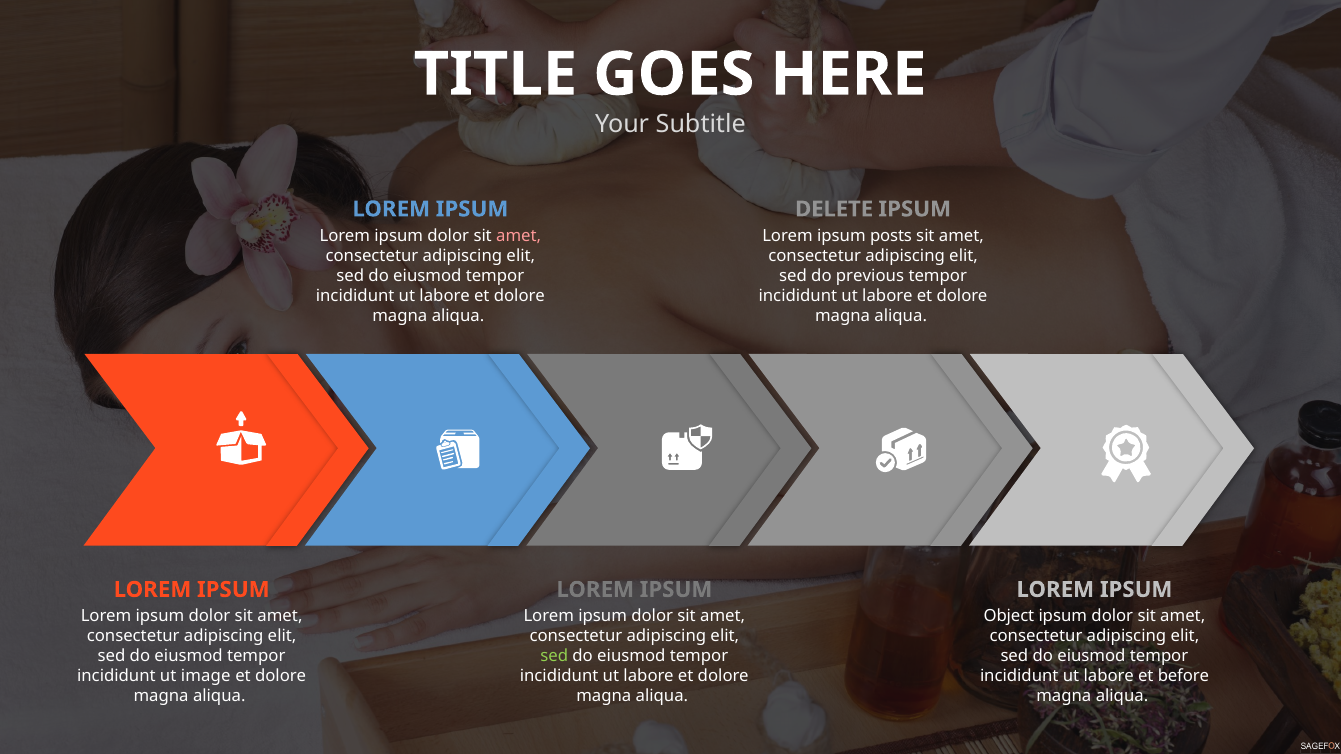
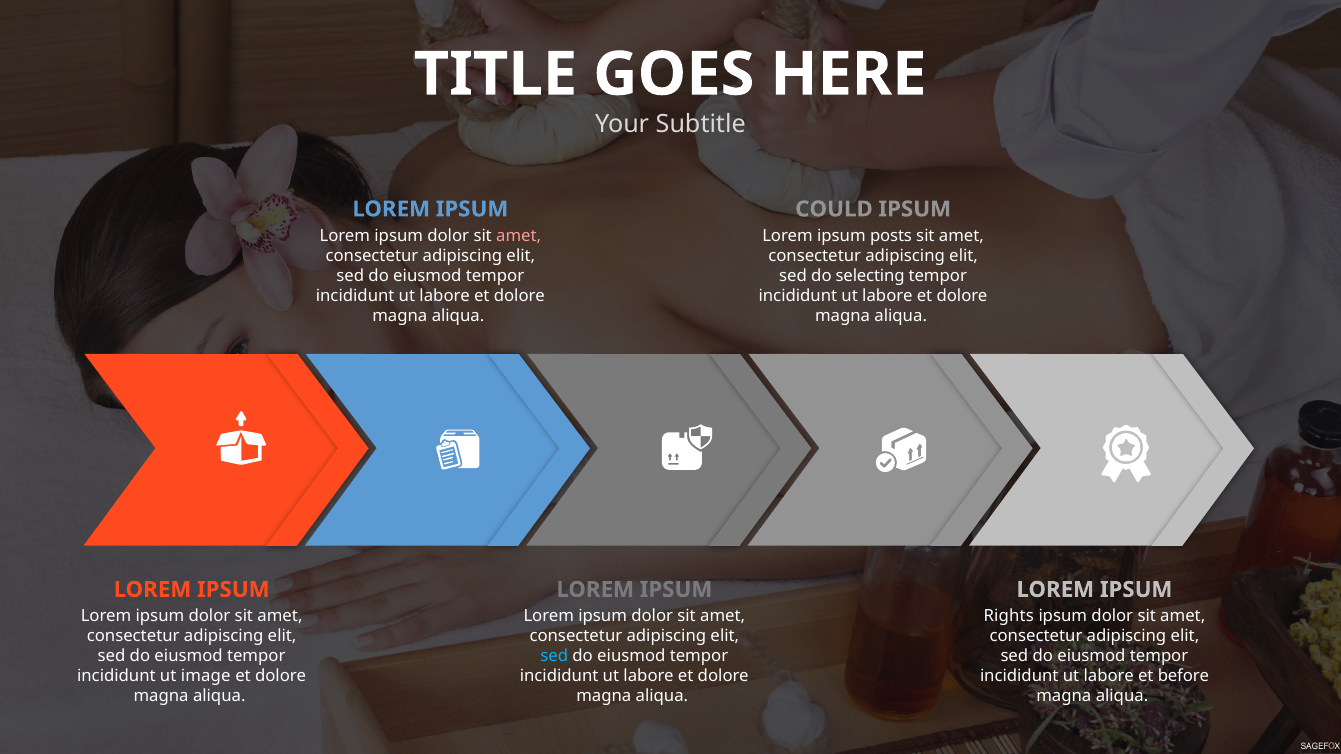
DELETE: DELETE -> COULD
previous: previous -> selecting
Object: Object -> Rights
sed at (554, 657) colour: light green -> light blue
